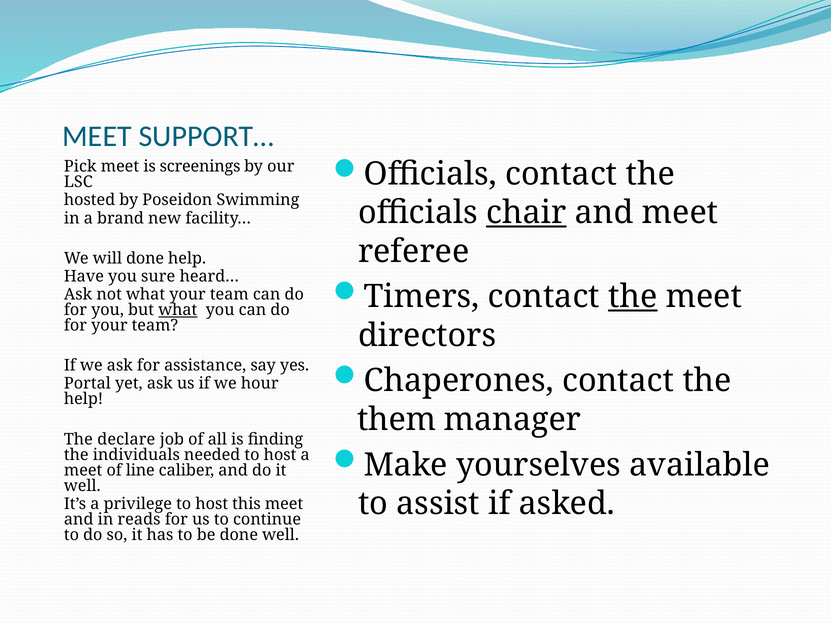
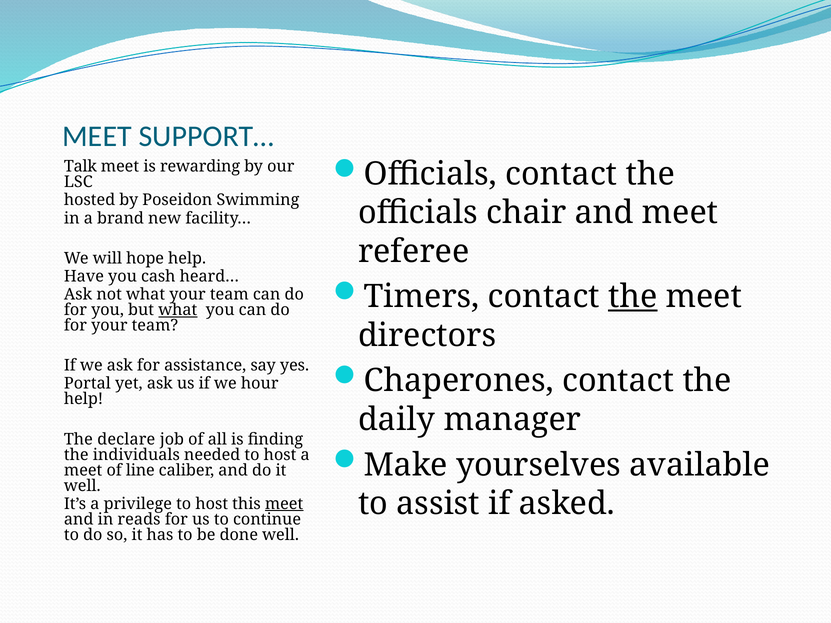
Pick: Pick -> Talk
screenings: screenings -> rewarding
chair underline: present -> none
will done: done -> hope
sure: sure -> cash
them: them -> daily
meet at (284, 504) underline: none -> present
